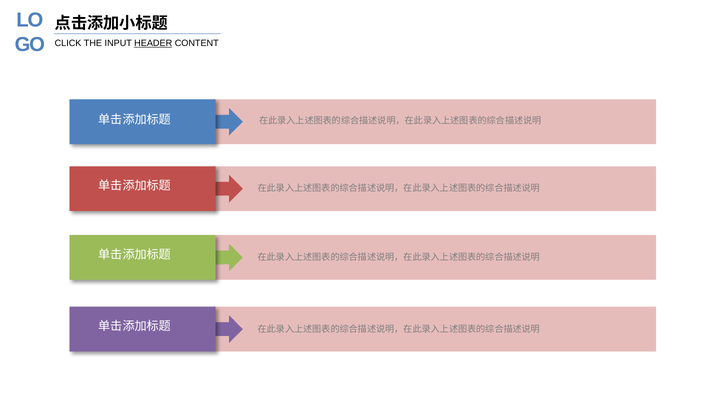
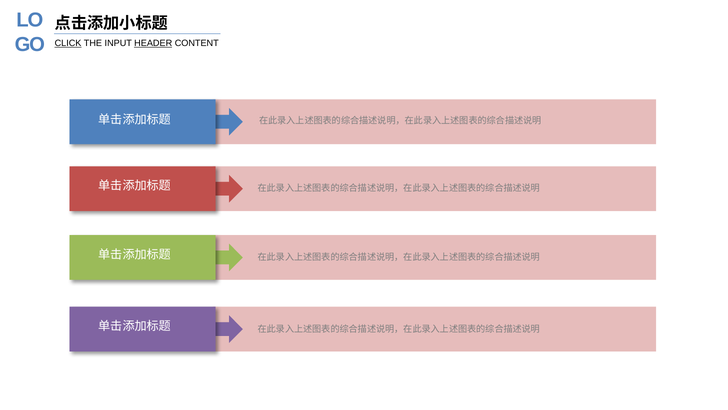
CLICK underline: none -> present
